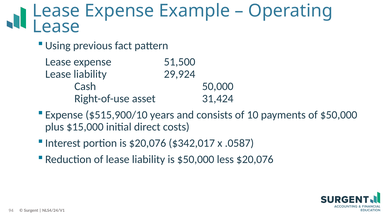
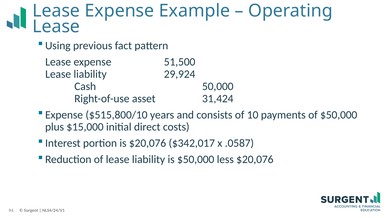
$515,900/10: $515,900/10 -> $515,800/10
